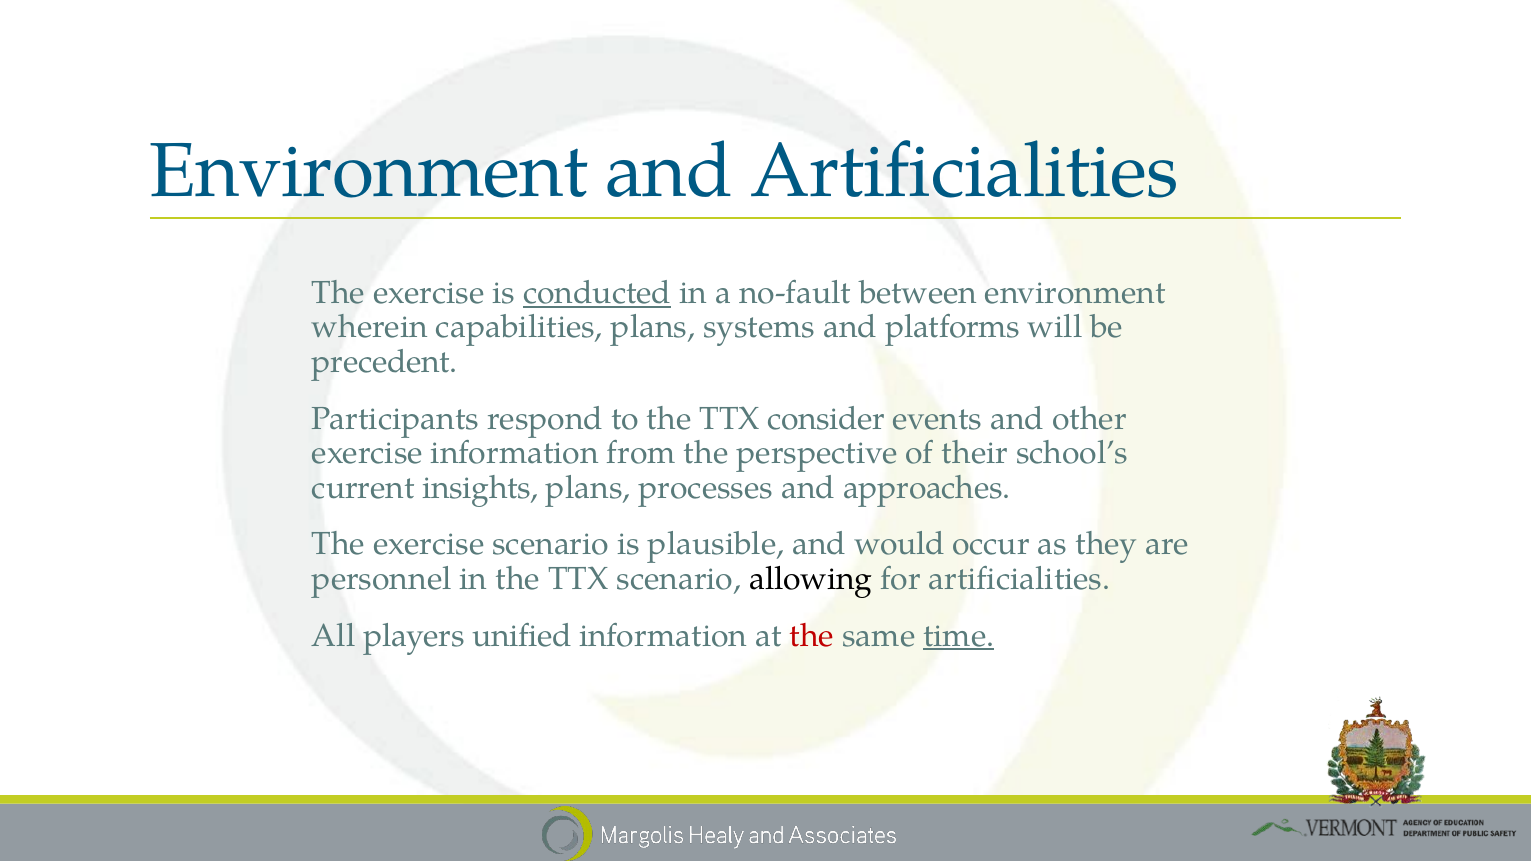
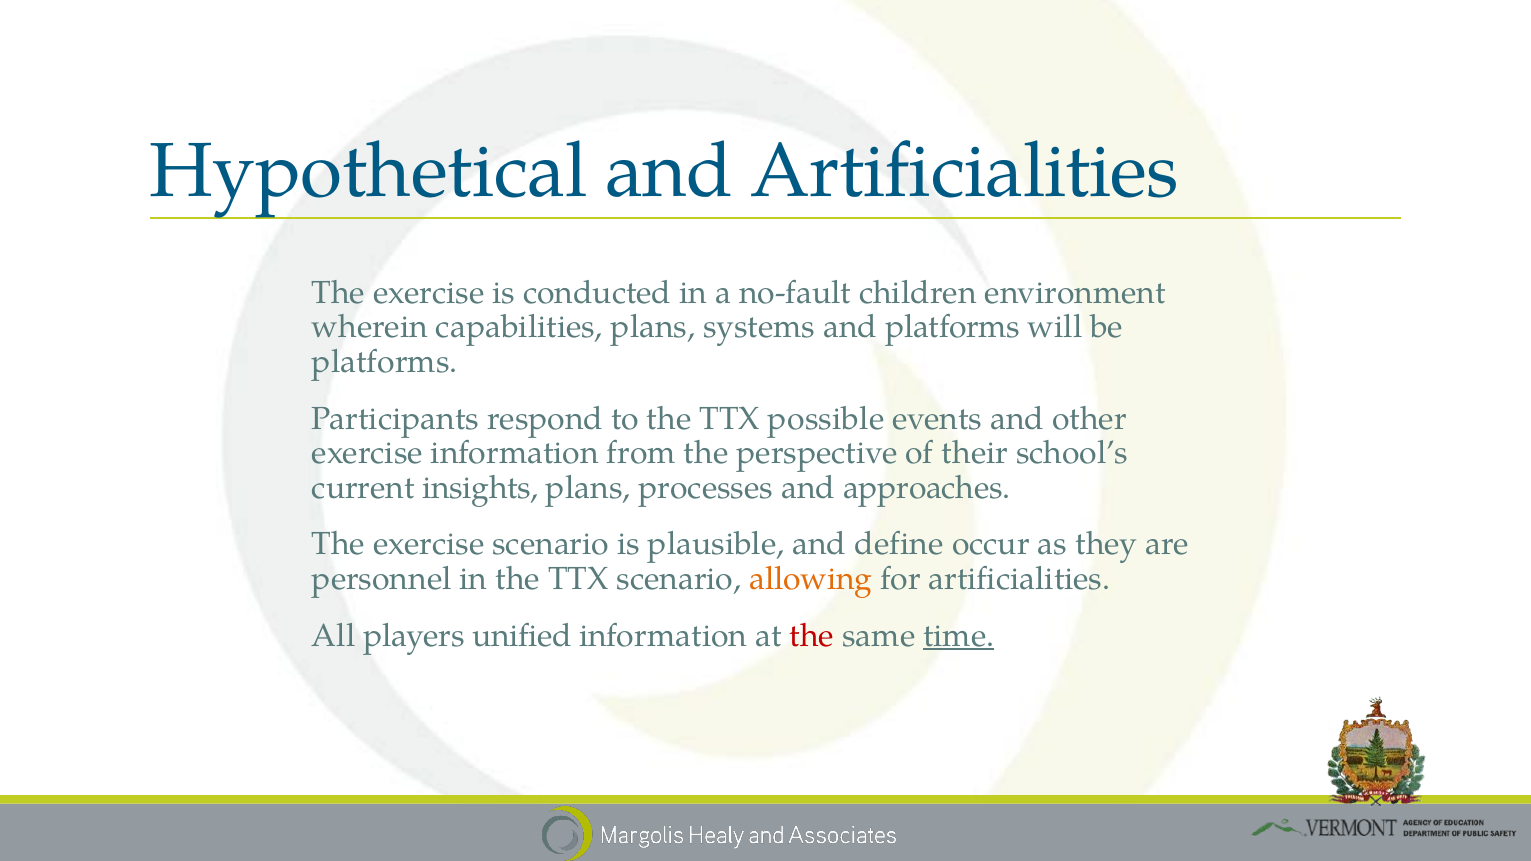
Environment at (369, 172): Environment -> Hypothetical
conducted underline: present -> none
between: between -> children
precedent at (385, 362): precedent -> platforms
consider: consider -> possible
would: would -> define
allowing colour: black -> orange
